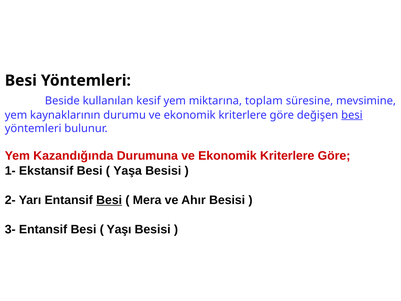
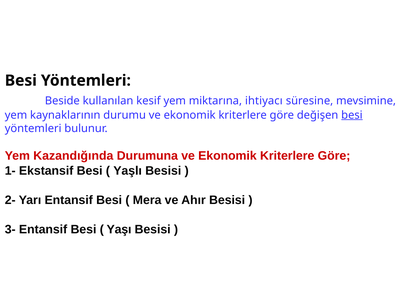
toplam: toplam -> ihtiyacı
Yaşa: Yaşa -> Yaşlı
Besi at (109, 200) underline: present -> none
